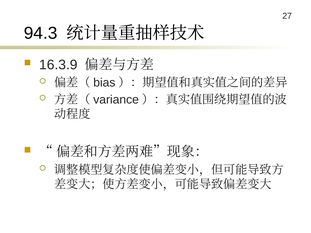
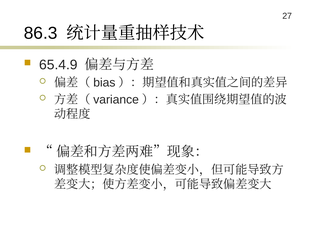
94.3: 94.3 -> 86.3
16.3.9: 16.3.9 -> 65.4.9
